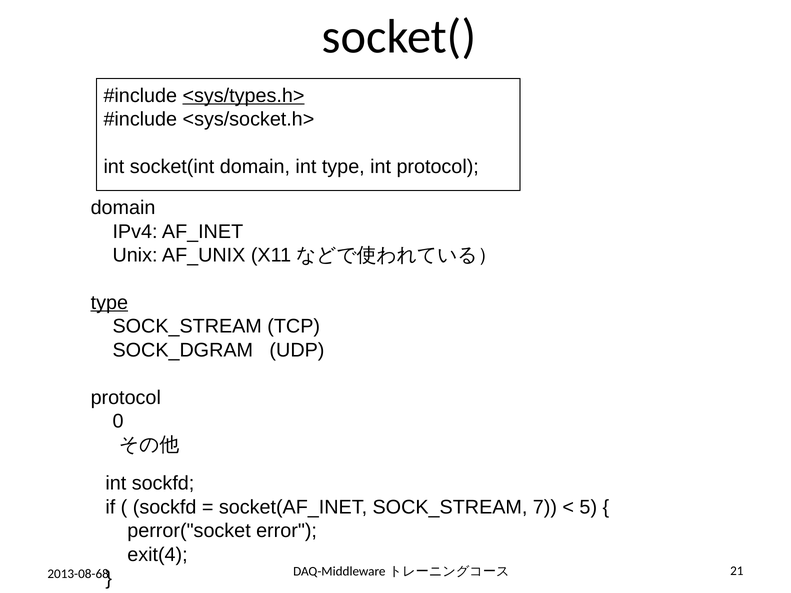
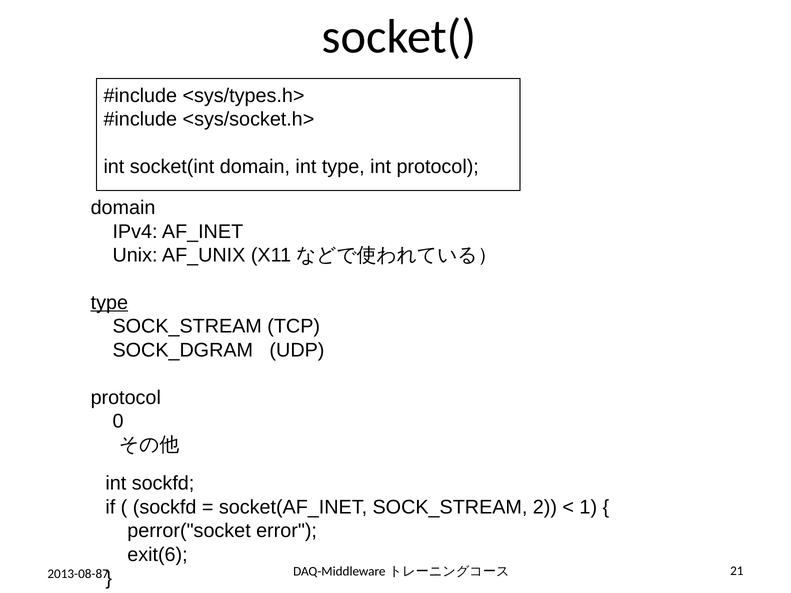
<sys/types.h> underline: present -> none
7: 7 -> 2
5: 5 -> 1
exit(4: exit(4 -> exit(6
2013-08-68: 2013-08-68 -> 2013-08-87
